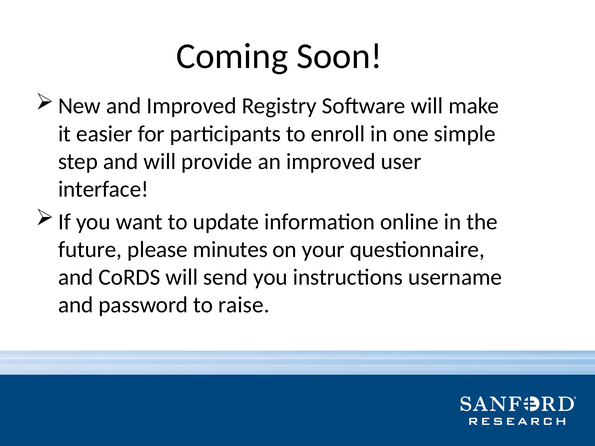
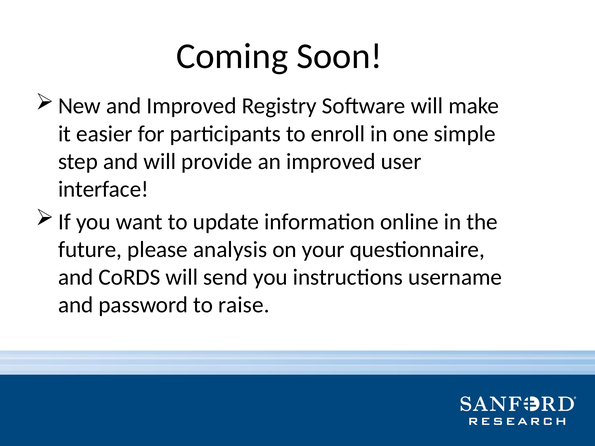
minutes: minutes -> analysis
